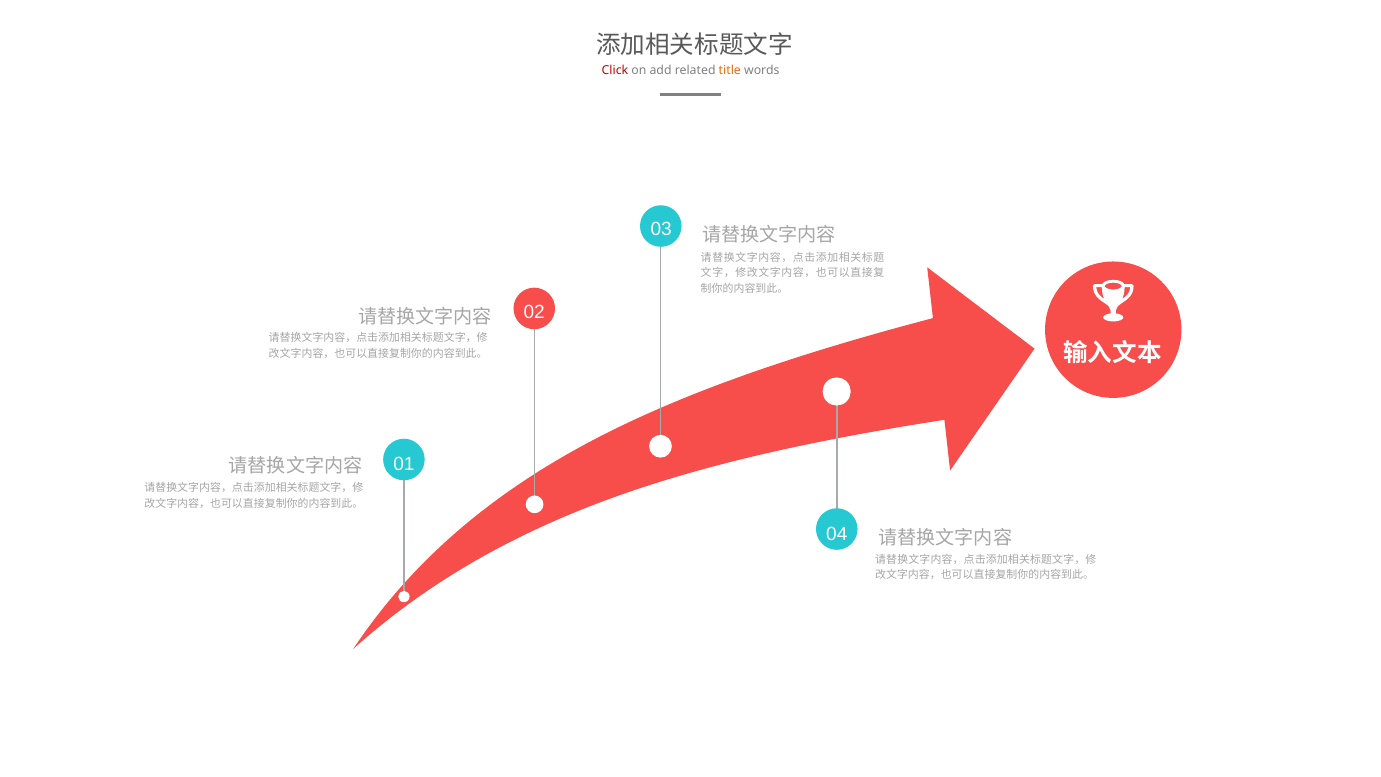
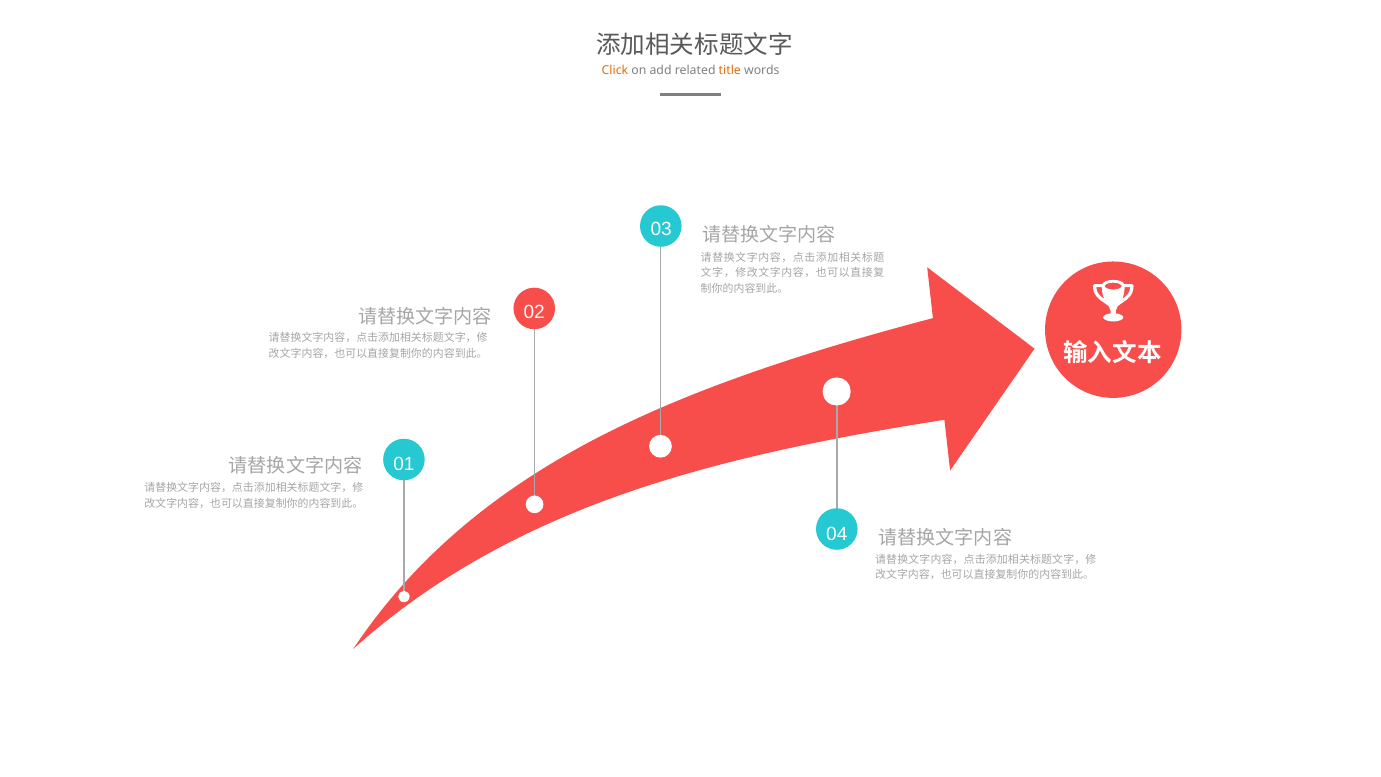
Click colour: red -> orange
